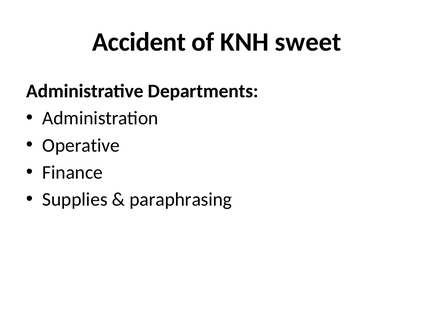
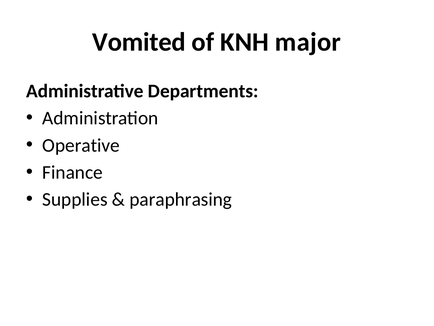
Accident: Accident -> Vomited
sweet: sweet -> major
